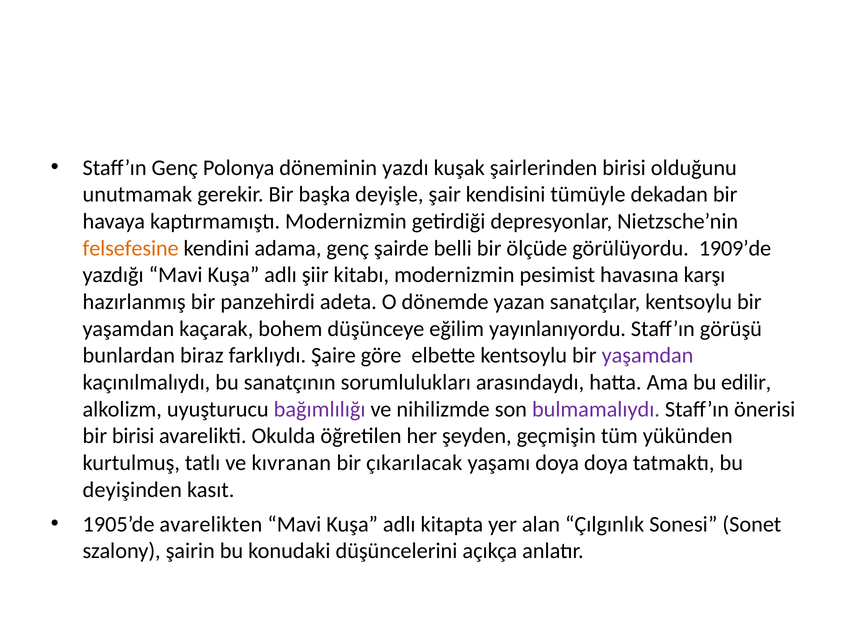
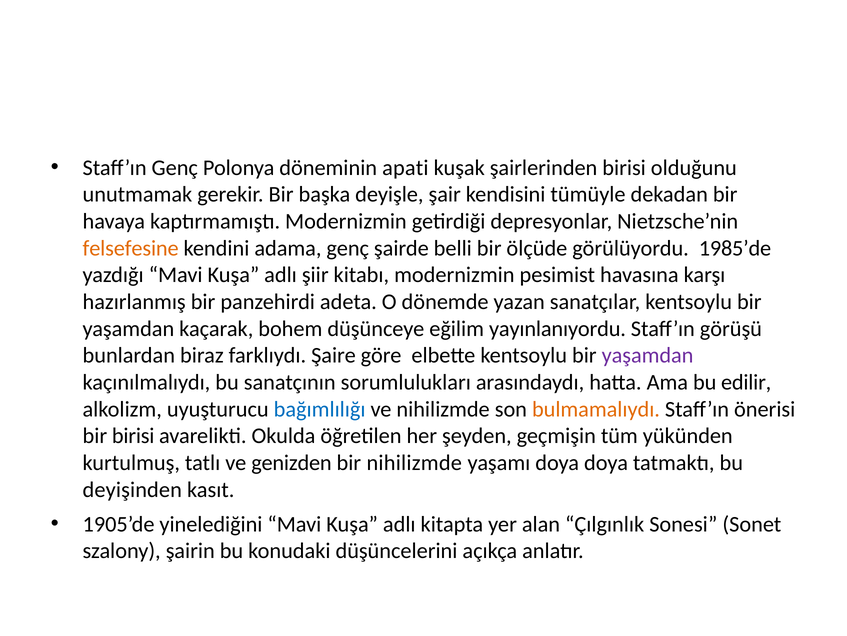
yazdı: yazdı -> apati
1909’de: 1909’de -> 1985’de
bağımlılığı colour: purple -> blue
bulmamalıydı colour: purple -> orange
kıvranan: kıvranan -> genizden
bir çıkarılacak: çıkarılacak -> nihilizmde
avarelikten: avarelikten -> yinelediğini
